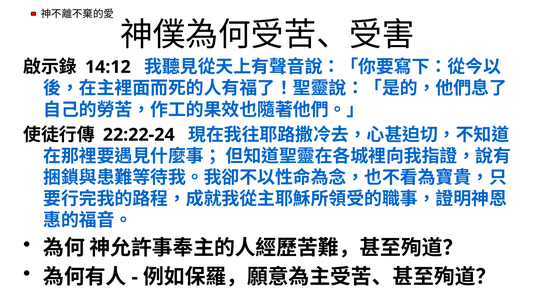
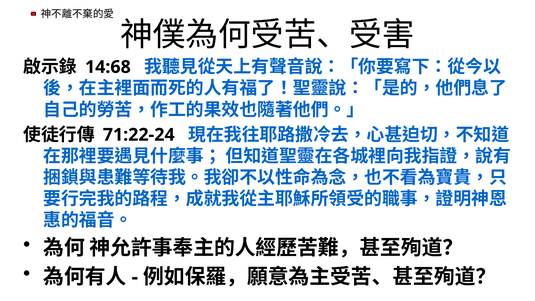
14:12: 14:12 -> 14:68
22:22-24: 22:22-24 -> 71:22-24
